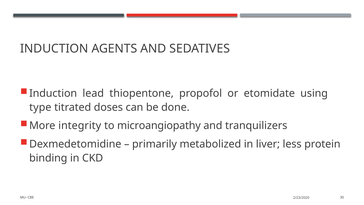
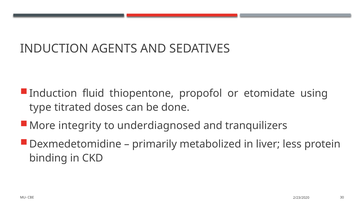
lead: lead -> fluid
microangiopathy: microangiopathy -> underdiagnosed
